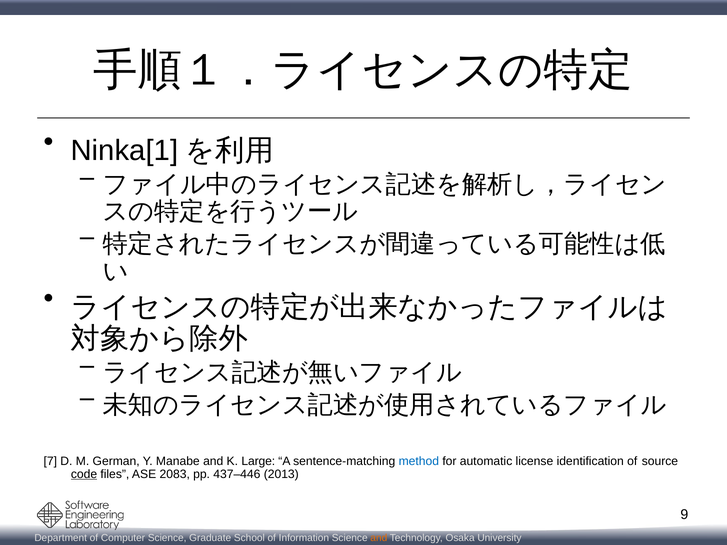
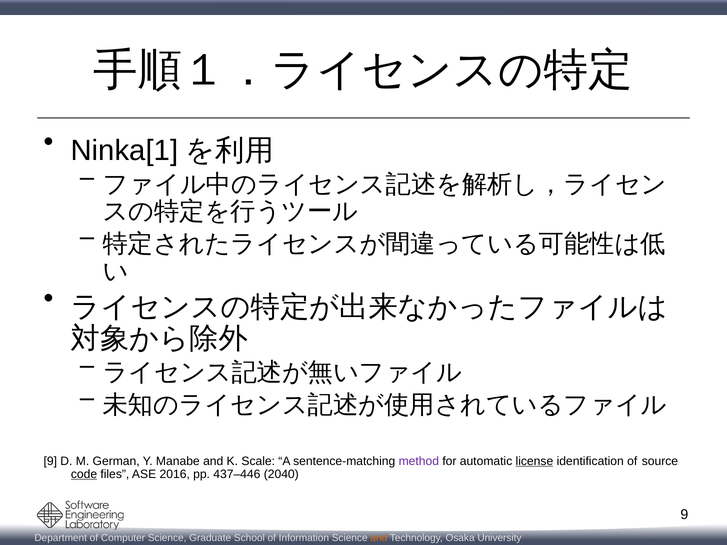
7 at (50, 461): 7 -> 9
Large: Large -> Scale
method colour: blue -> purple
license underline: none -> present
2083: 2083 -> 2016
2013: 2013 -> 2040
